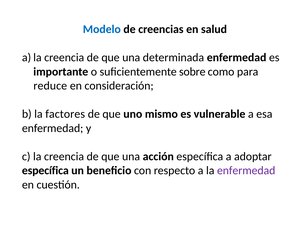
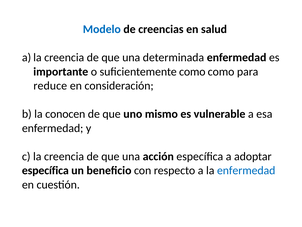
suficientemente sobre: sobre -> como
factores: factores -> conocen
enfermedad at (246, 170) colour: purple -> blue
